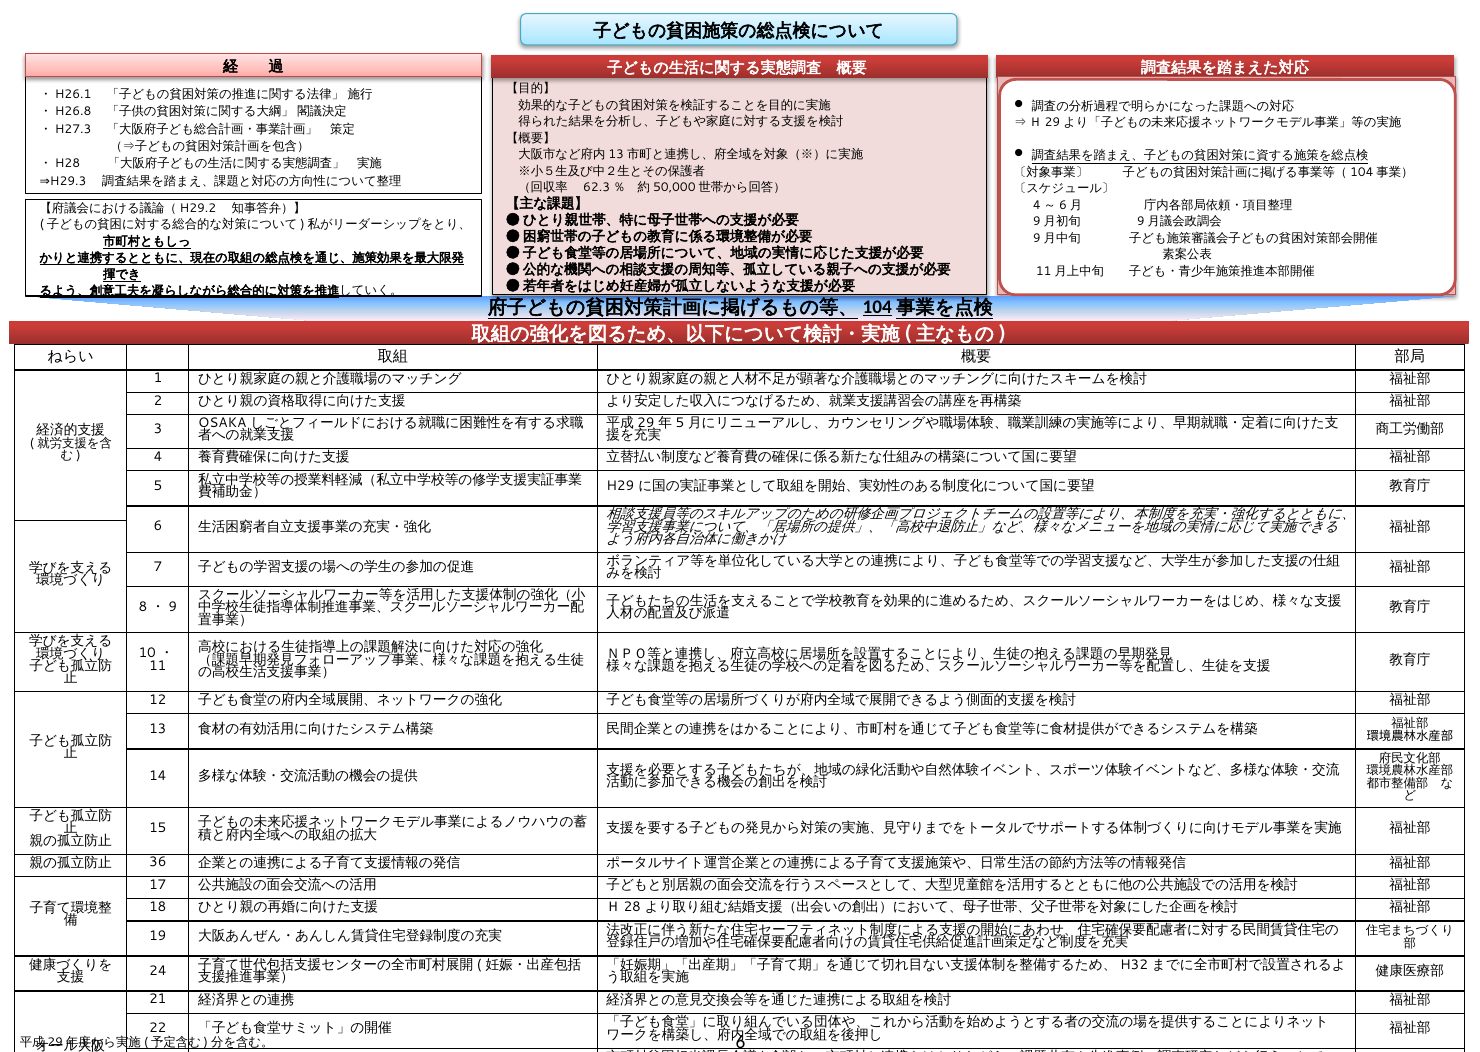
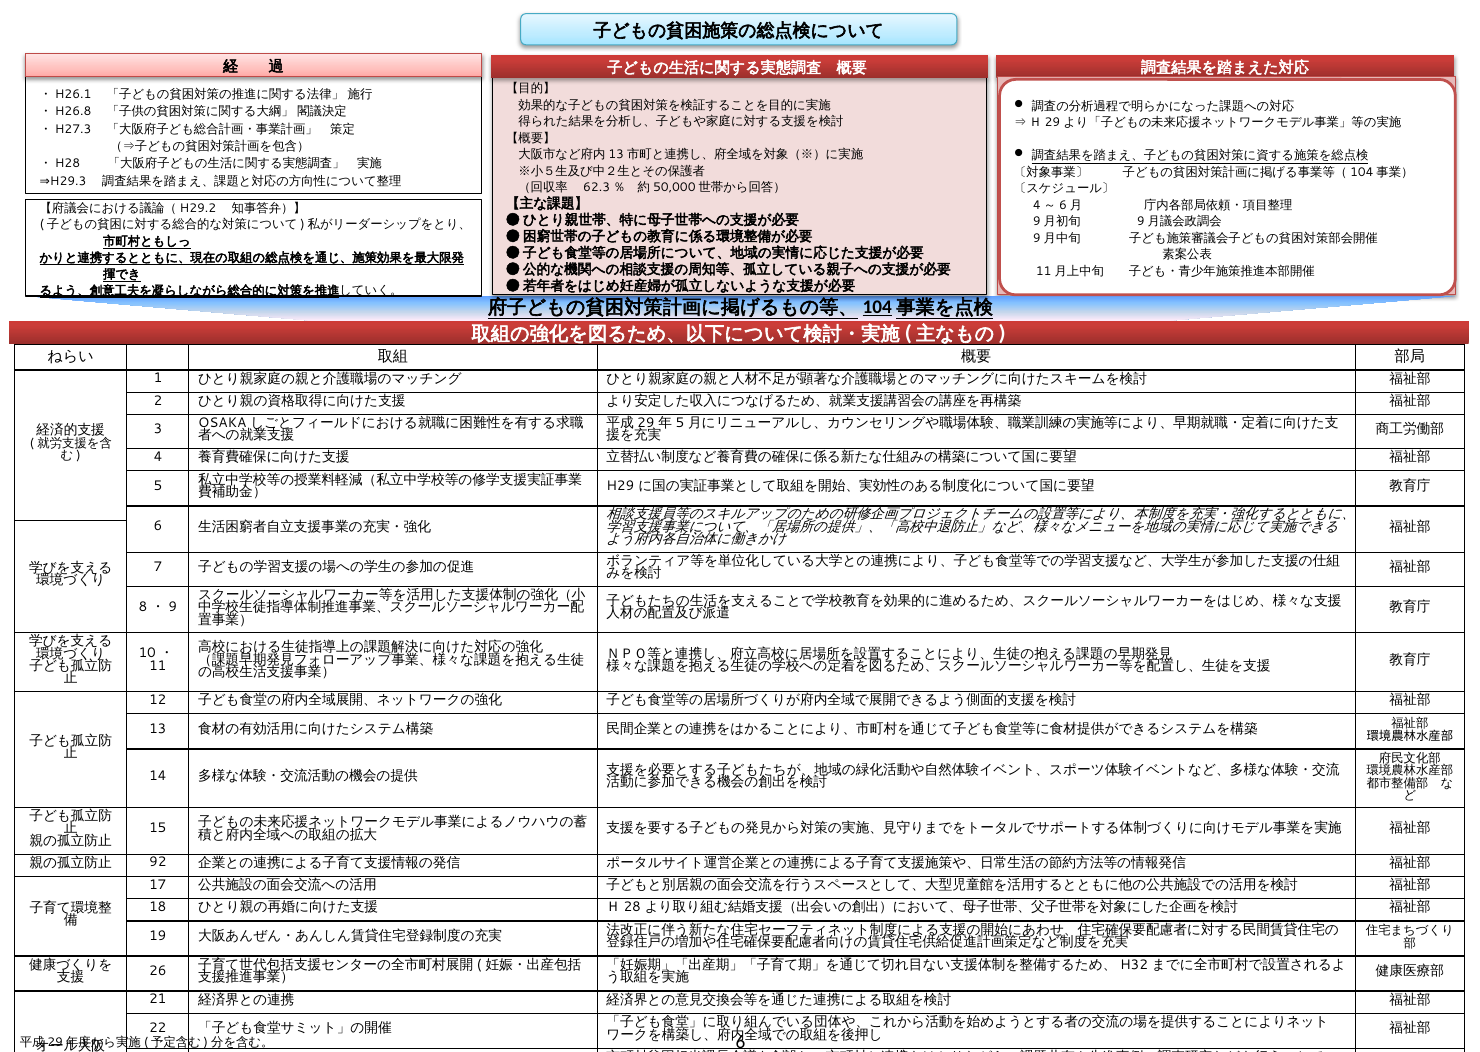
36: 36 -> 92
24 at (158, 971): 24 -> 26
